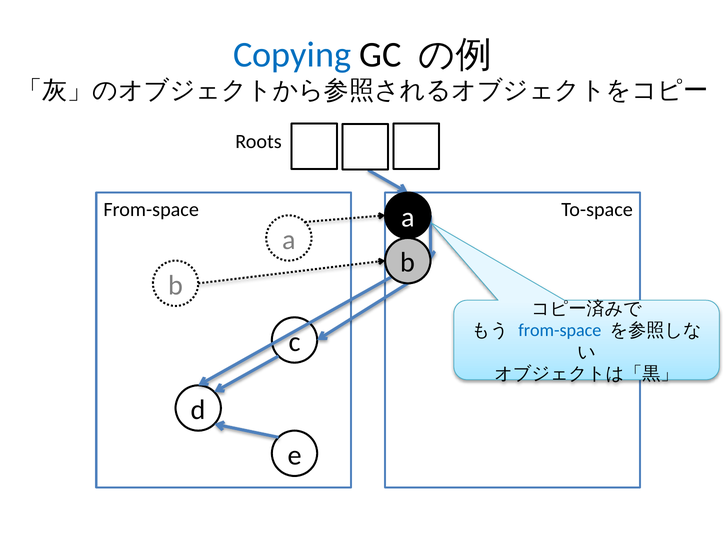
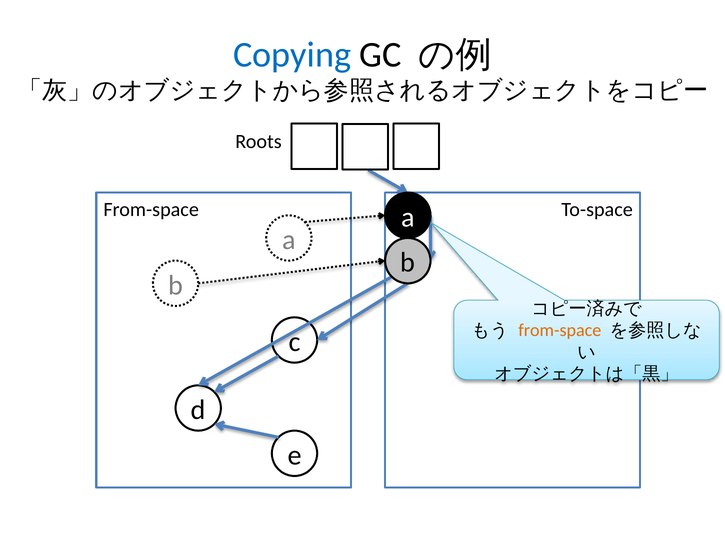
from-space at (560, 330) colour: blue -> orange
